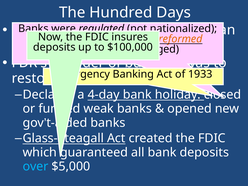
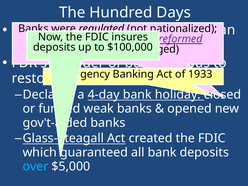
reformed colour: orange -> purple
